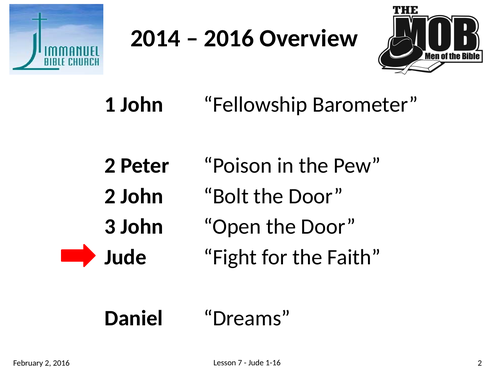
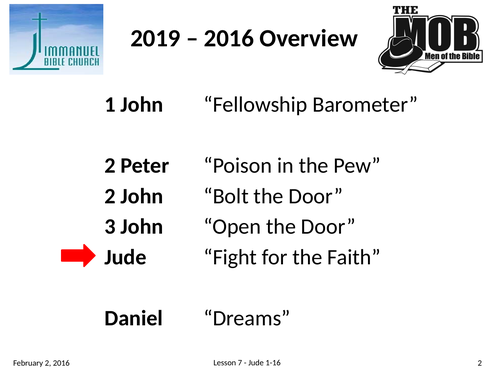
2014: 2014 -> 2019
